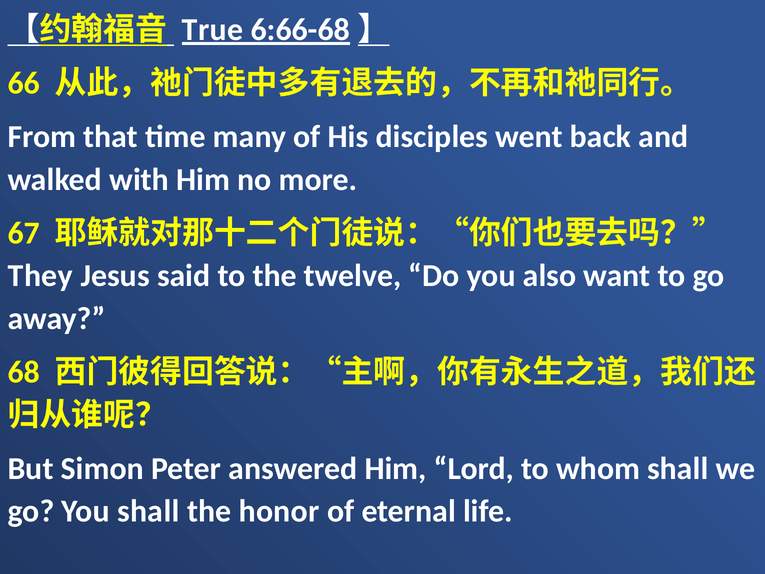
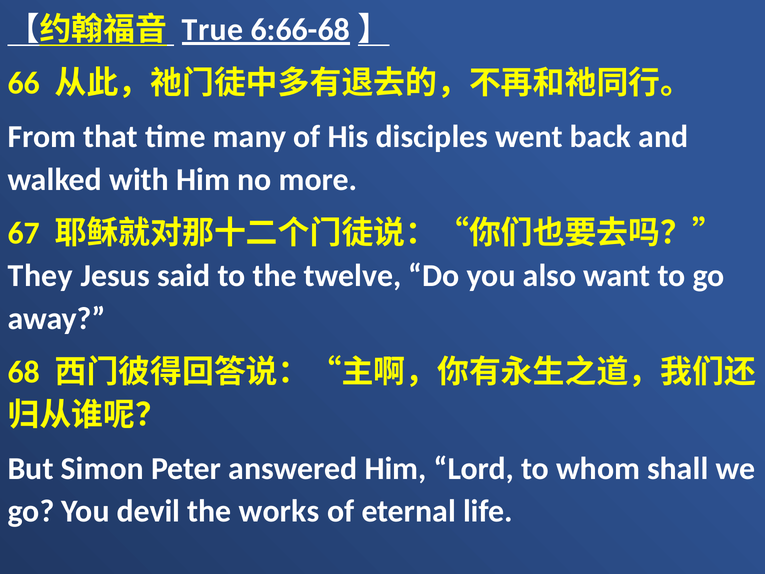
You shall: shall -> devil
honor: honor -> works
